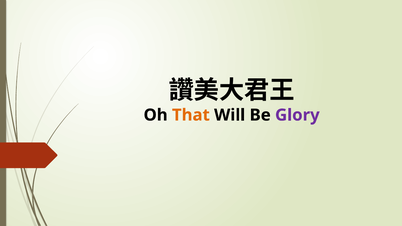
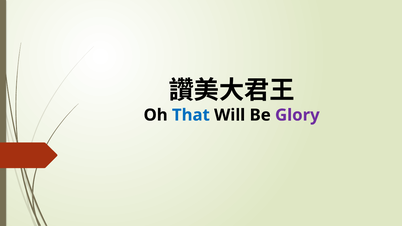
That colour: orange -> blue
